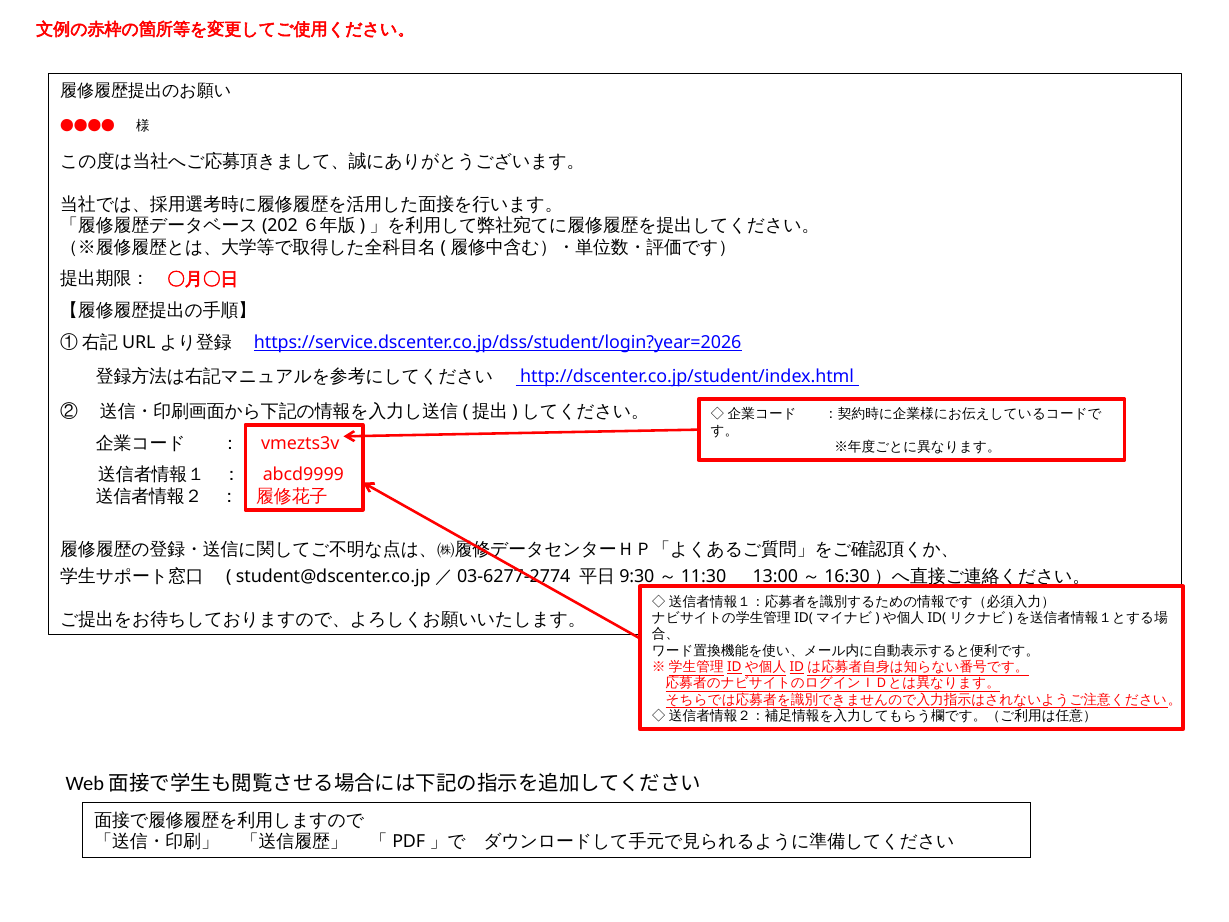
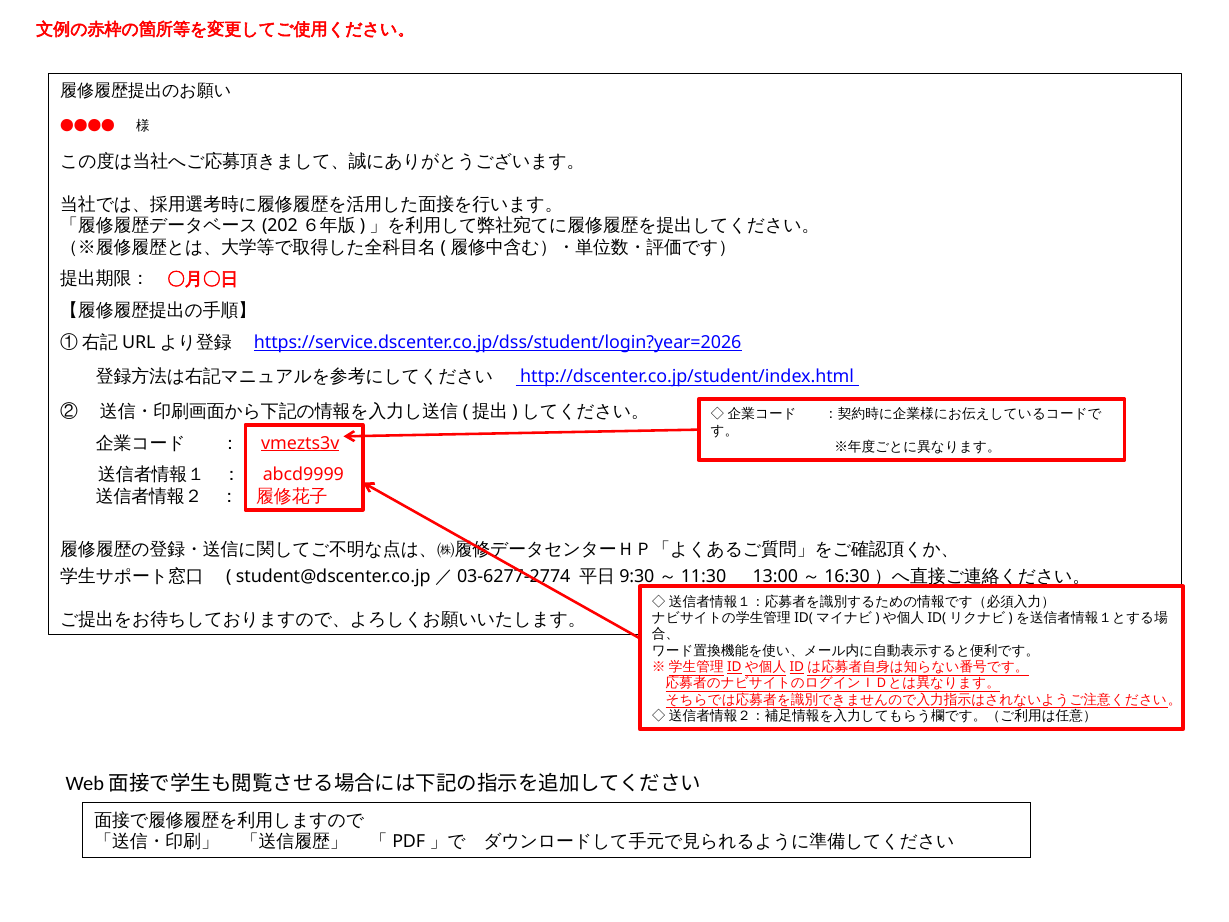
vmezts3v underline: none -> present
